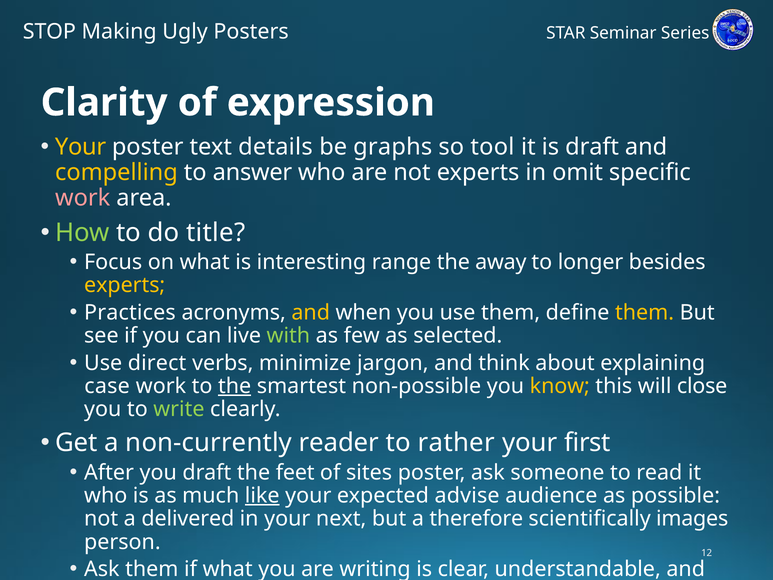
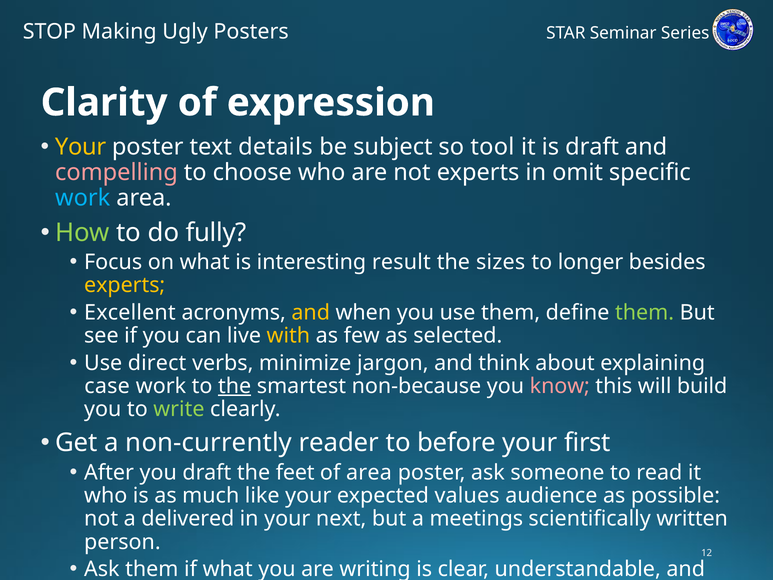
graphs: graphs -> subject
compelling colour: yellow -> pink
answer: answer -> choose
work at (83, 198) colour: pink -> light blue
title: title -> fully
range: range -> result
away: away -> sizes
Practices: Practices -> Excellent
them at (645, 312) colour: yellow -> light green
with colour: light green -> yellow
non-possible: non-possible -> non-because
know colour: yellow -> pink
close: close -> build
rather: rather -> before
of sites: sites -> area
like underline: present -> none
advise: advise -> values
therefore: therefore -> meetings
images: images -> written
